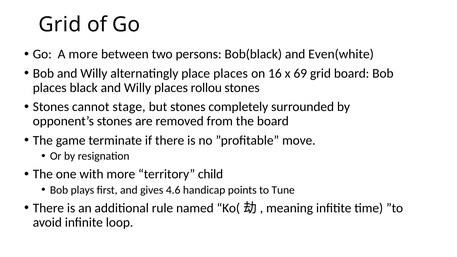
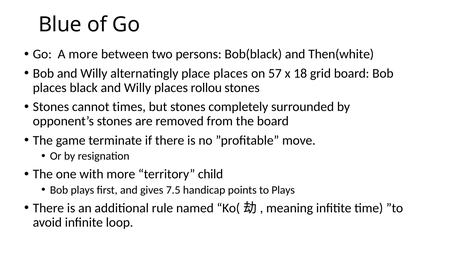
Grid at (60, 25): Grid -> Blue
Even(white: Even(white -> Then(white
16: 16 -> 57
69: 69 -> 18
stage: stage -> times
4.6: 4.6 -> 7.5
to Tune: Tune -> Plays
